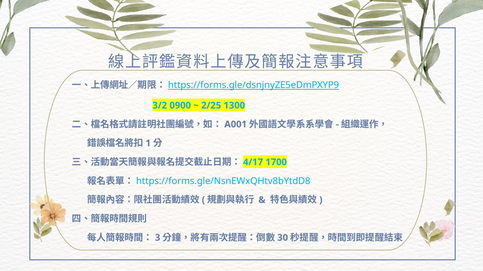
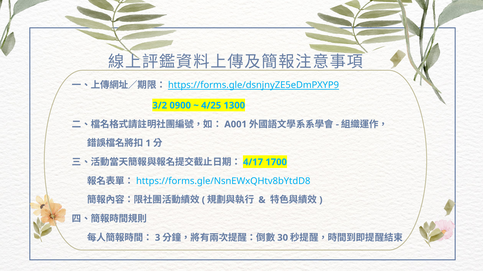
2/25: 2/25 -> 4/25
